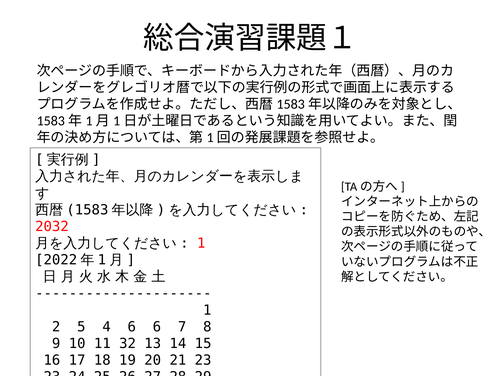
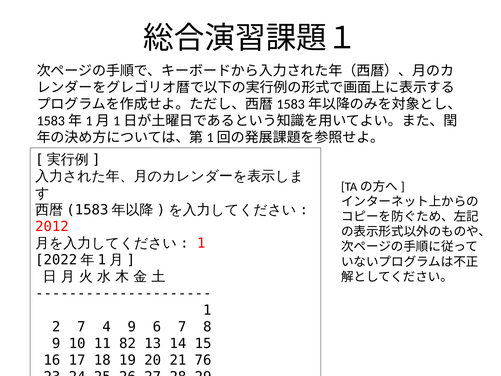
2032: 2032 -> 2012
2 5: 5 -> 7
4 6: 6 -> 9
32: 32 -> 82
21 23: 23 -> 76
